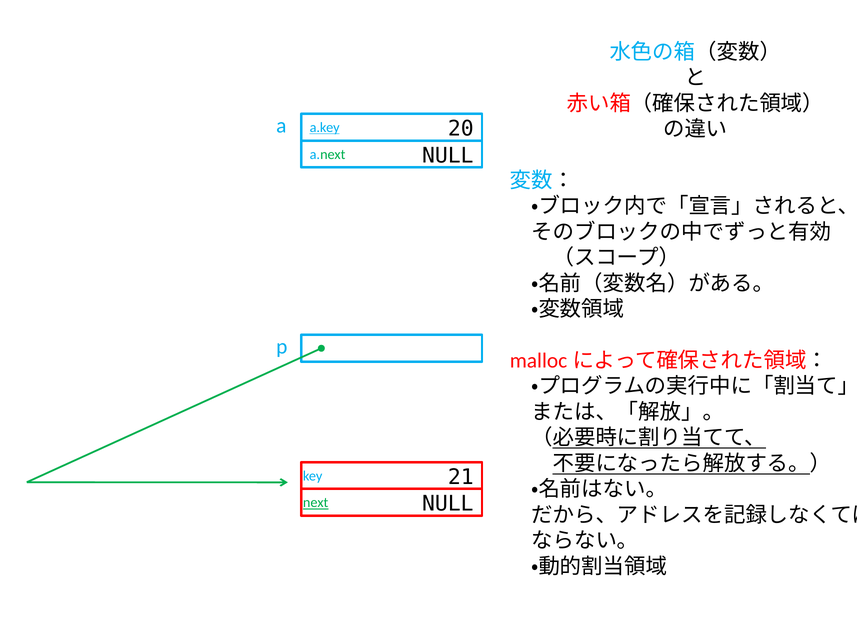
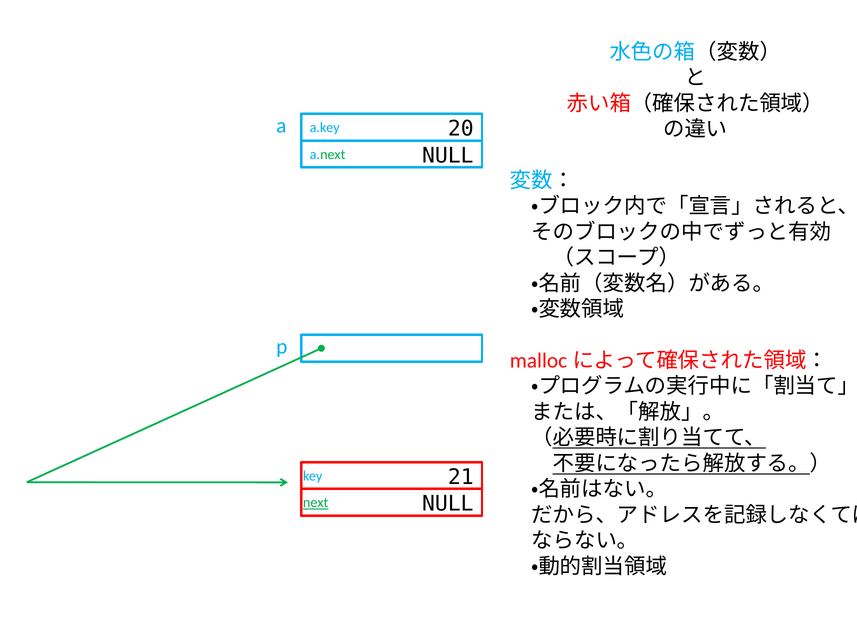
a.key underline: present -> none
